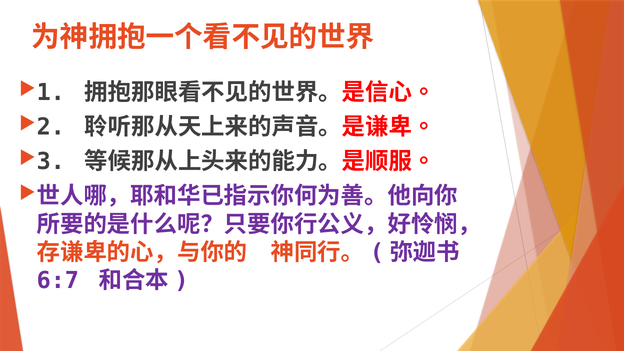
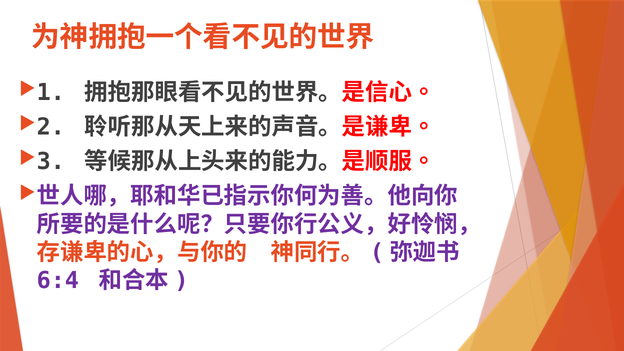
6:7: 6:7 -> 6:4
